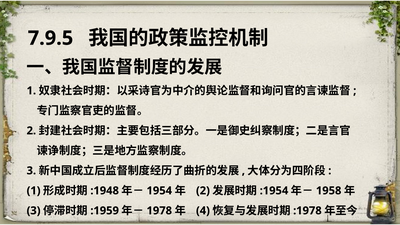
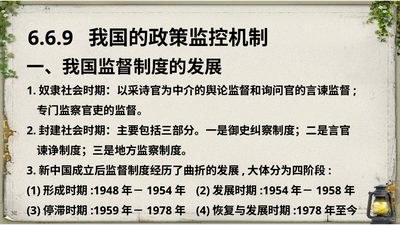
7.9.5: 7.9.5 -> 6.6.9
